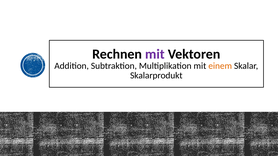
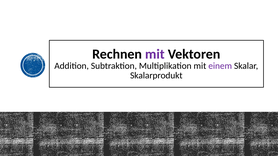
einem colour: orange -> purple
